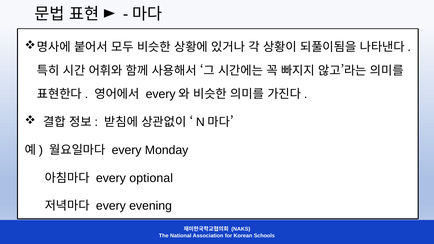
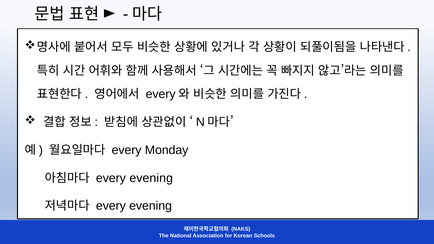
optional at (151, 178): optional -> evening
